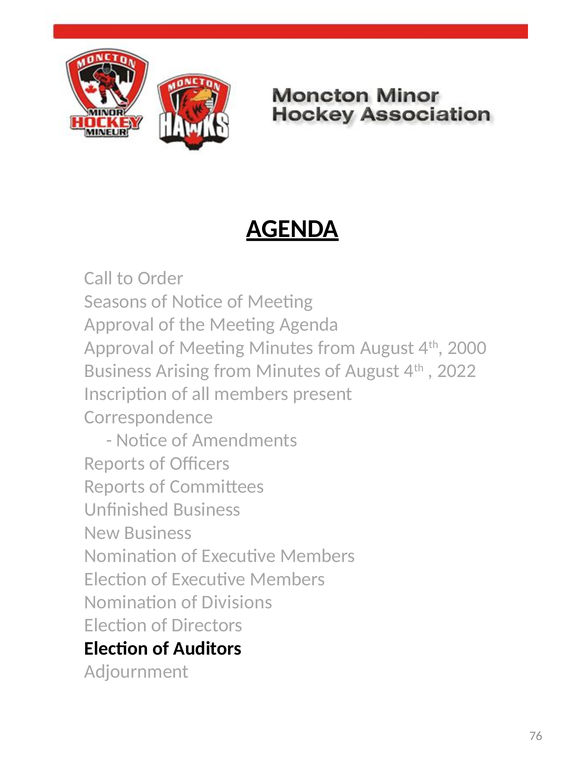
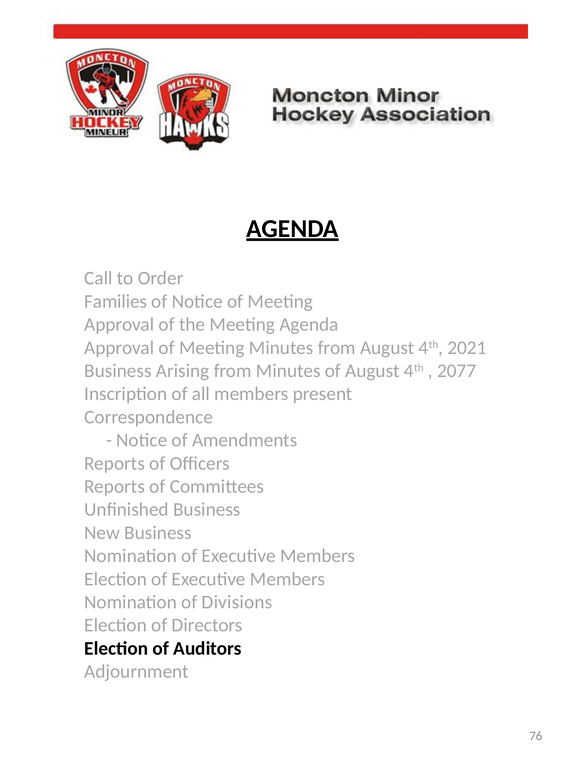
Seasons: Seasons -> Families
2000: 2000 -> 2021
2022: 2022 -> 2077
